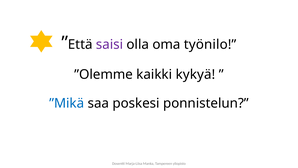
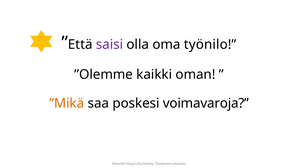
kykyä: kykyä -> oman
”Mikä colour: blue -> orange
ponnistelun: ponnistelun -> voimavaroja
